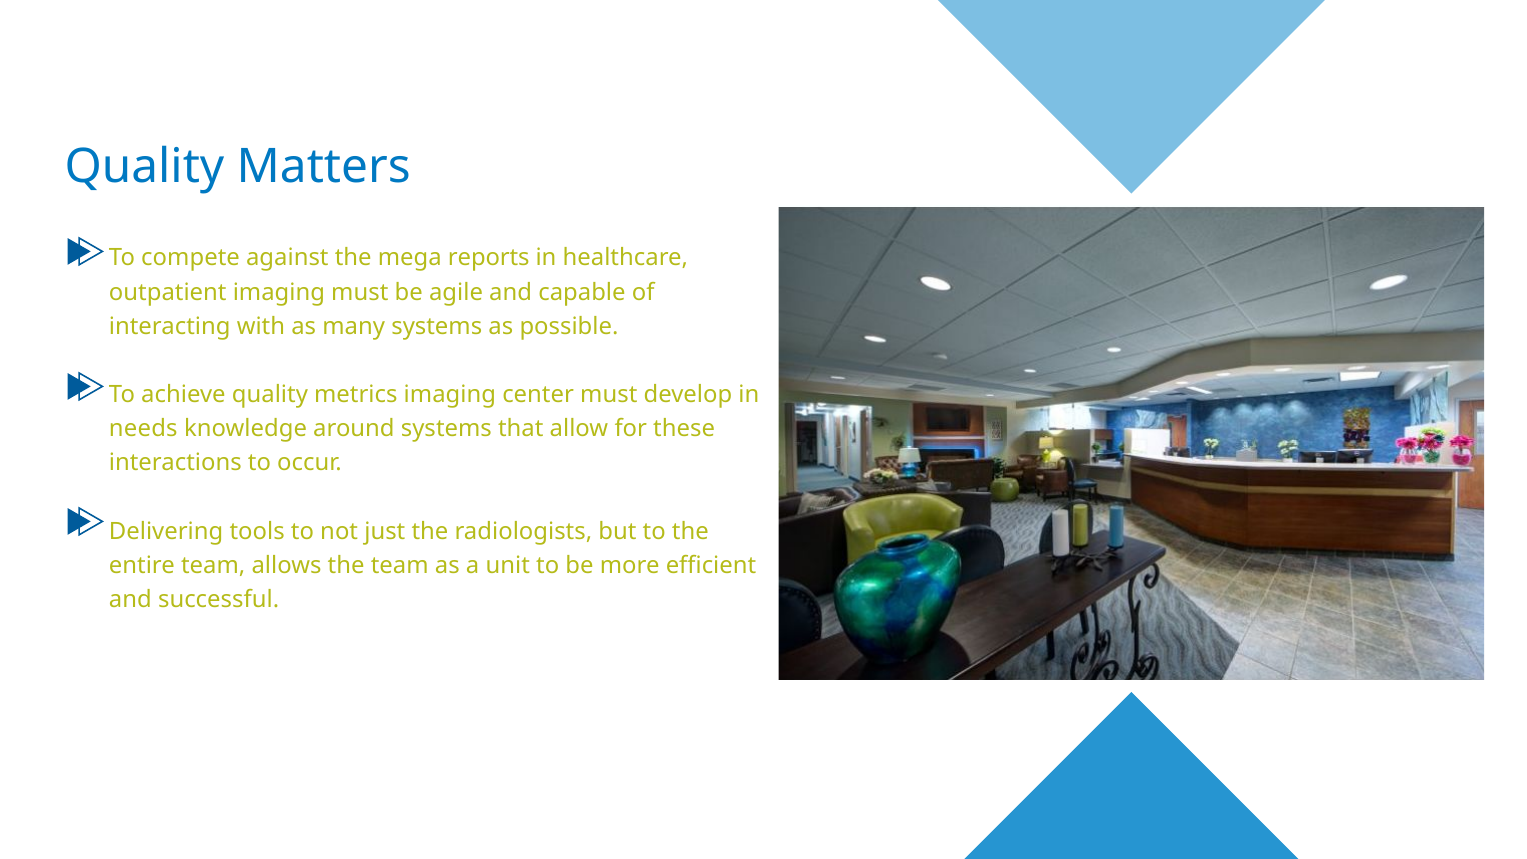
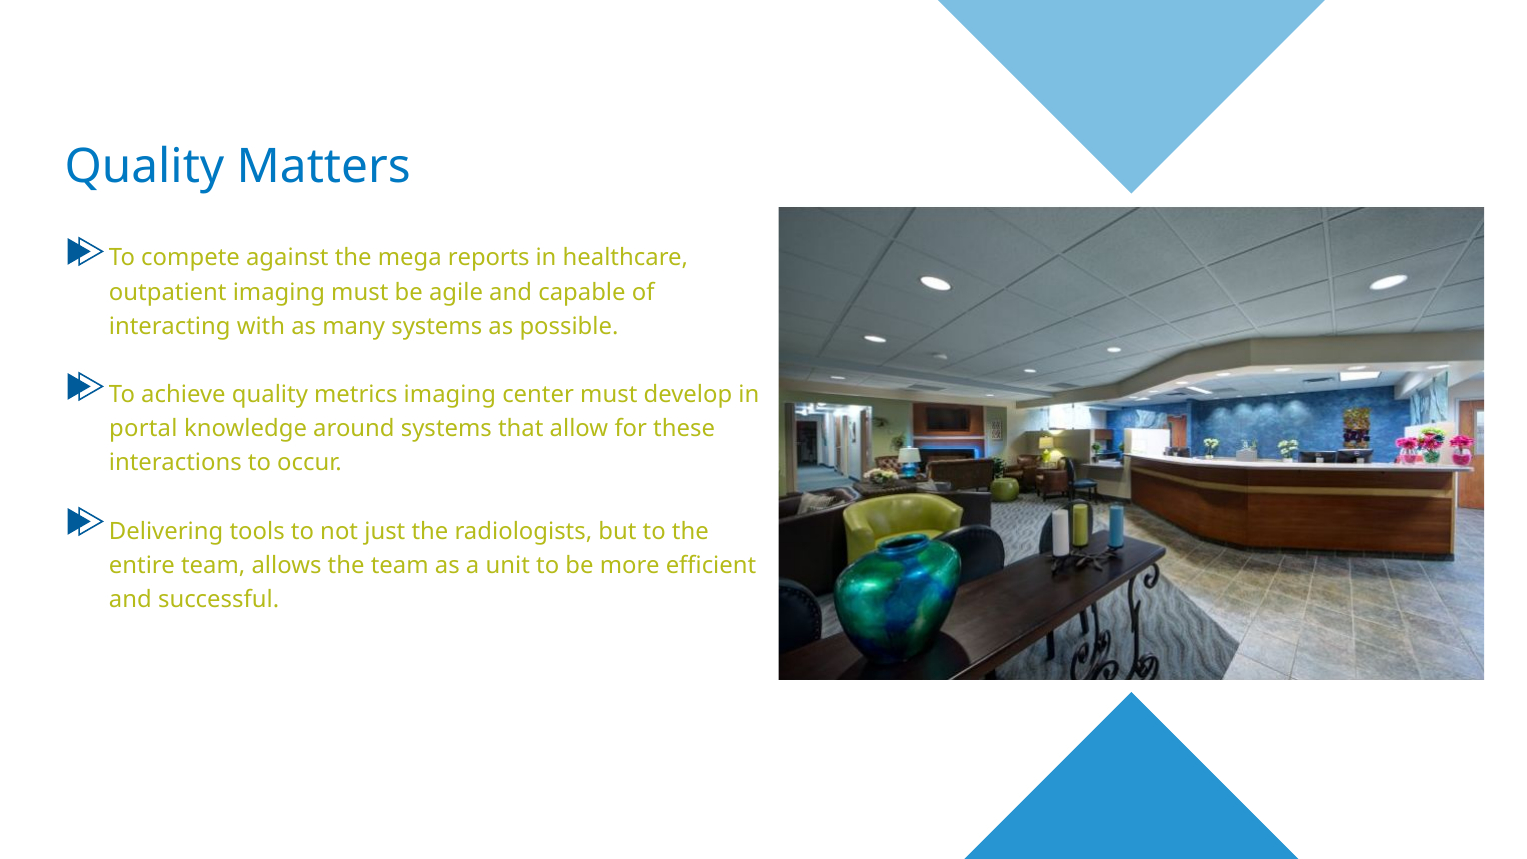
needs: needs -> portal
